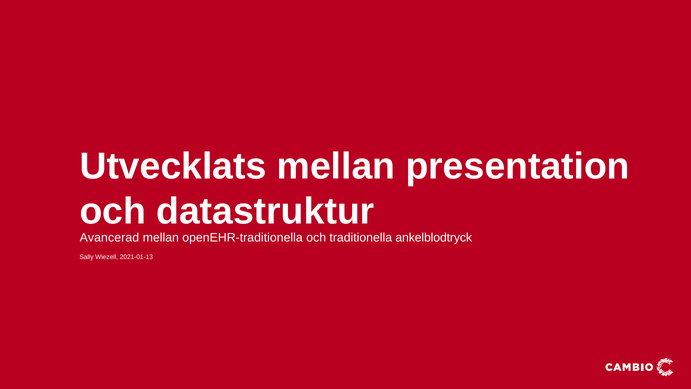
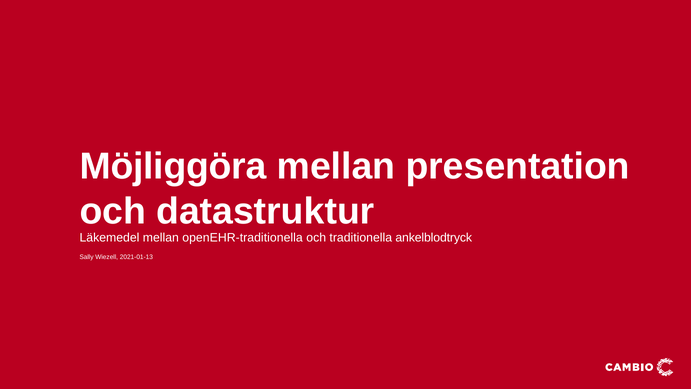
Utvecklats: Utvecklats -> Möjliggöra
Avancerad: Avancerad -> Läkemedel
